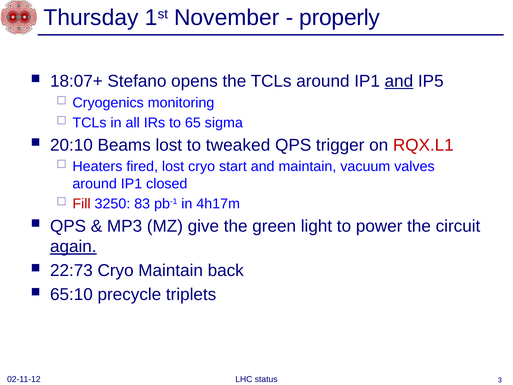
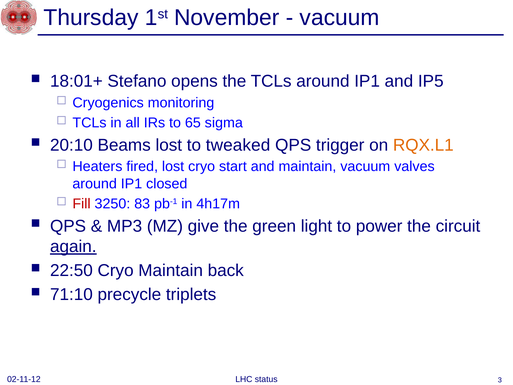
properly at (340, 18): properly -> vacuum
18:07+: 18:07+ -> 18:01+
and at (399, 81) underline: present -> none
RQX.L1 colour: red -> orange
22:73: 22:73 -> 22:50
65:10: 65:10 -> 71:10
